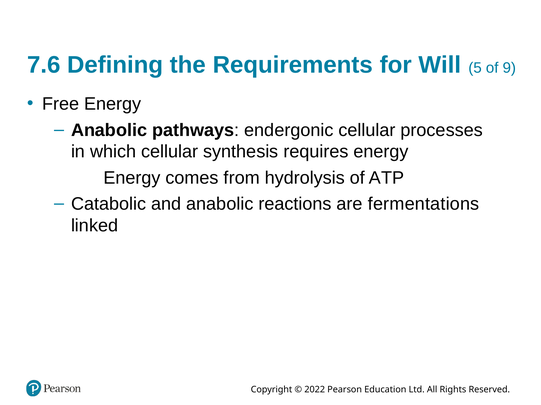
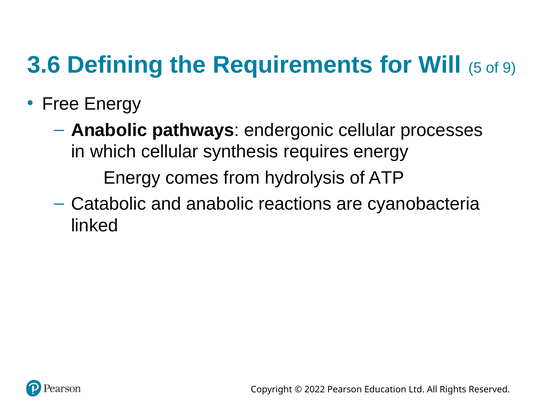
7.6: 7.6 -> 3.6
fermentations: fermentations -> cyanobacteria
